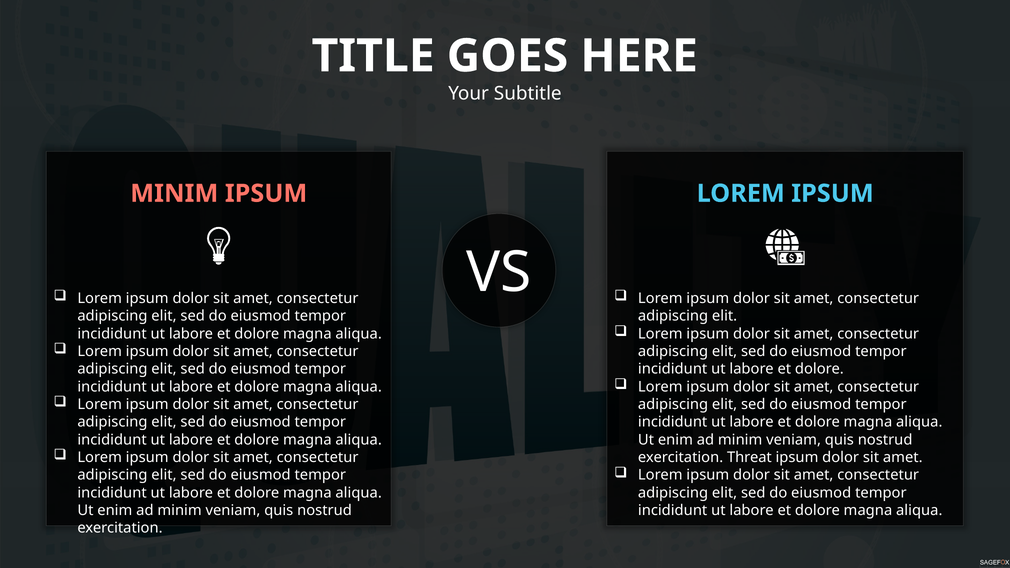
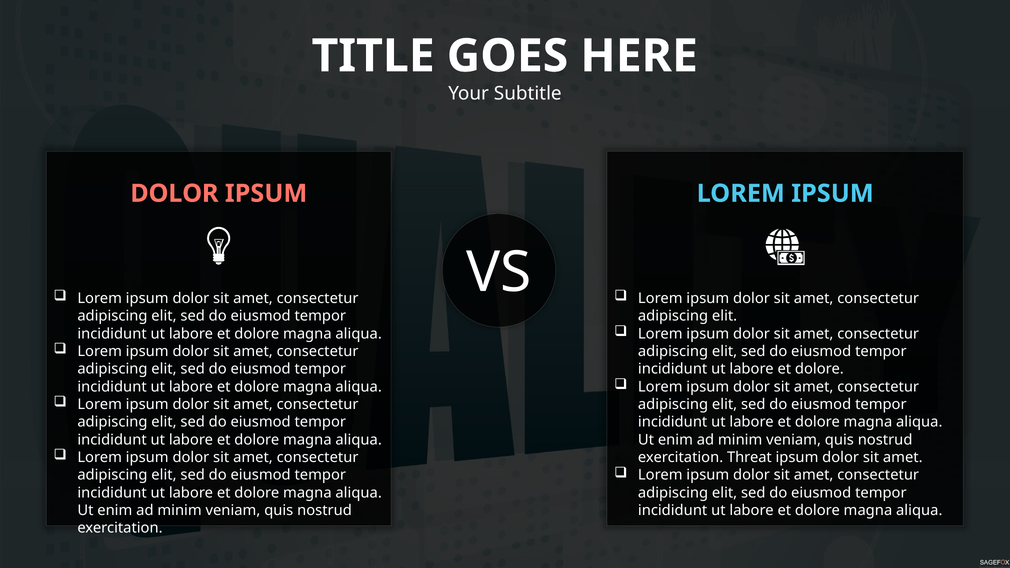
MINIM at (174, 194): MINIM -> DOLOR
